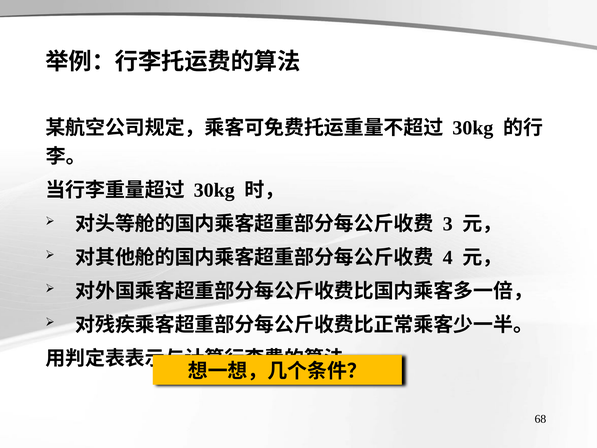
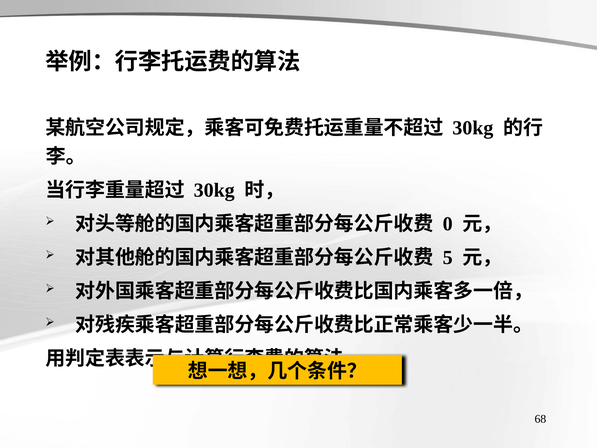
3: 3 -> 0
4: 4 -> 5
